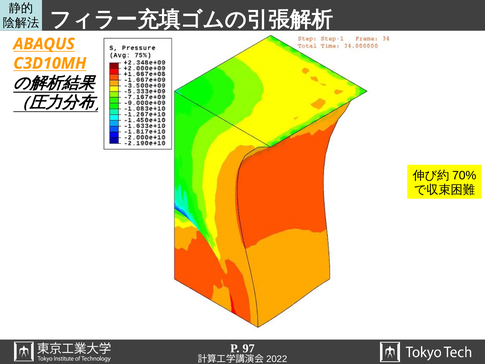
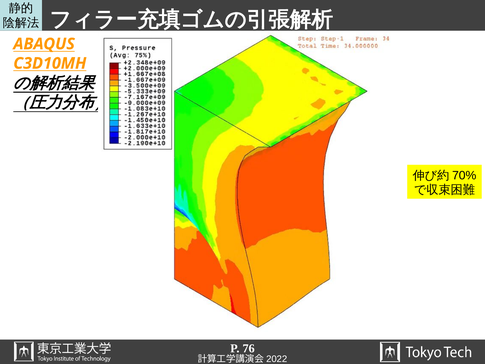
97: 97 -> 76
